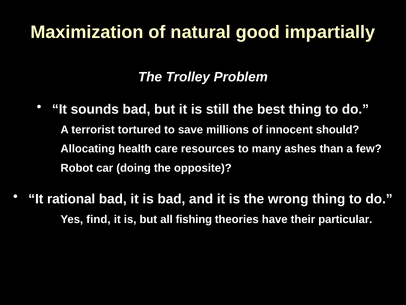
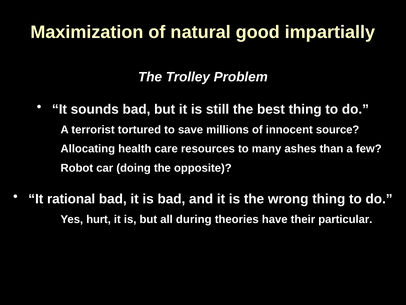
should: should -> source
find: find -> hurt
fishing: fishing -> during
